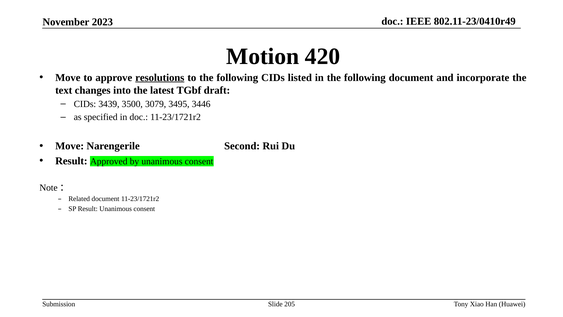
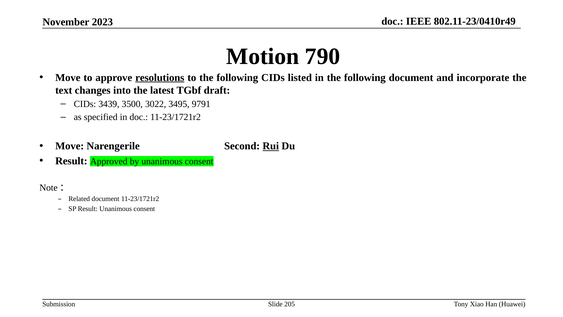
420: 420 -> 790
3079: 3079 -> 3022
3446: 3446 -> 9791
Rui underline: none -> present
